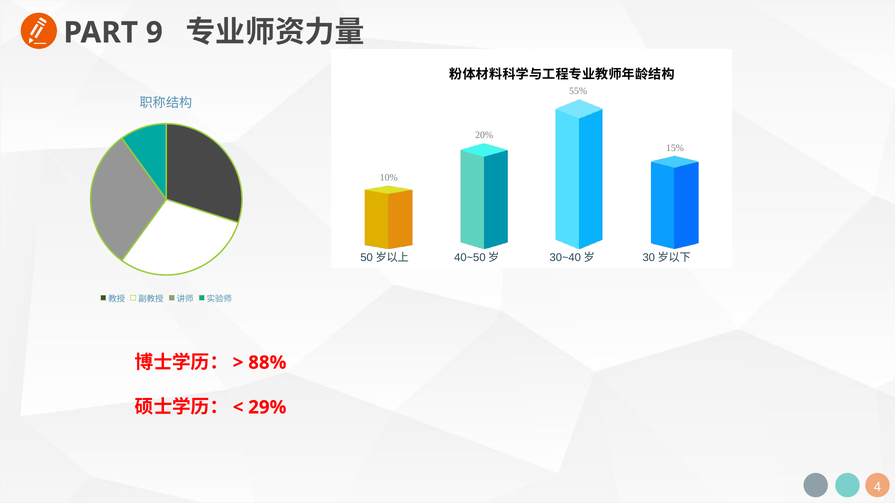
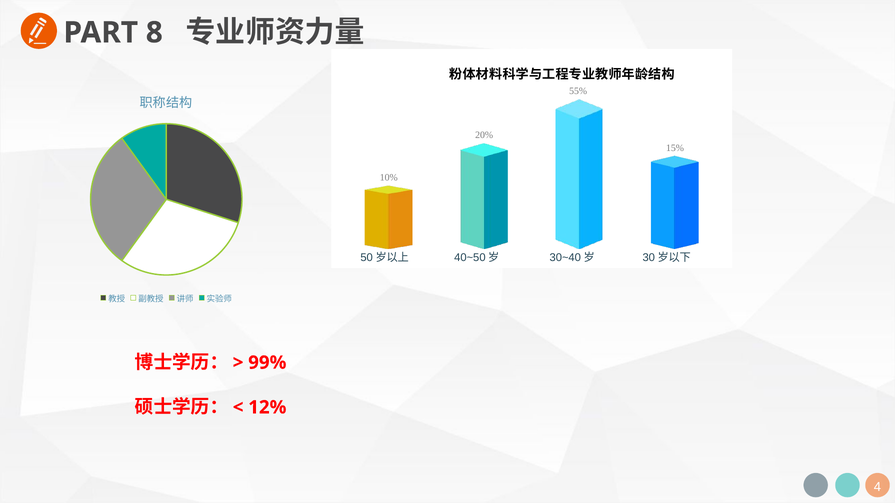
9: 9 -> 8
88%: 88% -> 99%
29%: 29% -> 12%
